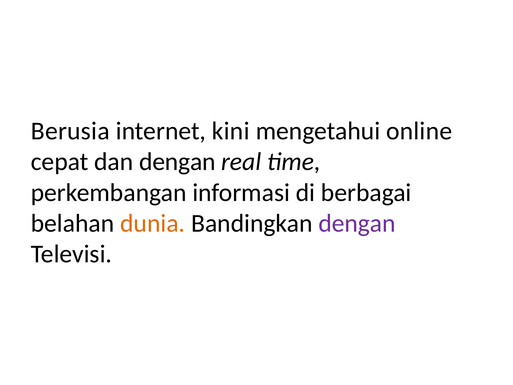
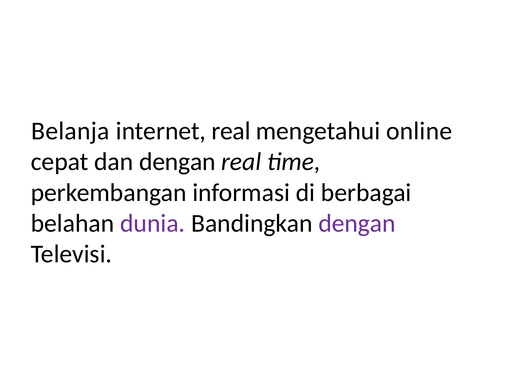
Berusia: Berusia -> Belanja
internet kini: kini -> real
dunia colour: orange -> purple
